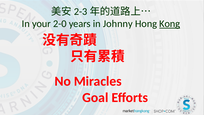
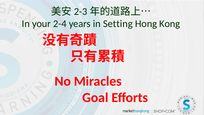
2-0: 2-0 -> 2-4
Johnny: Johnny -> Setting
Kong underline: present -> none
